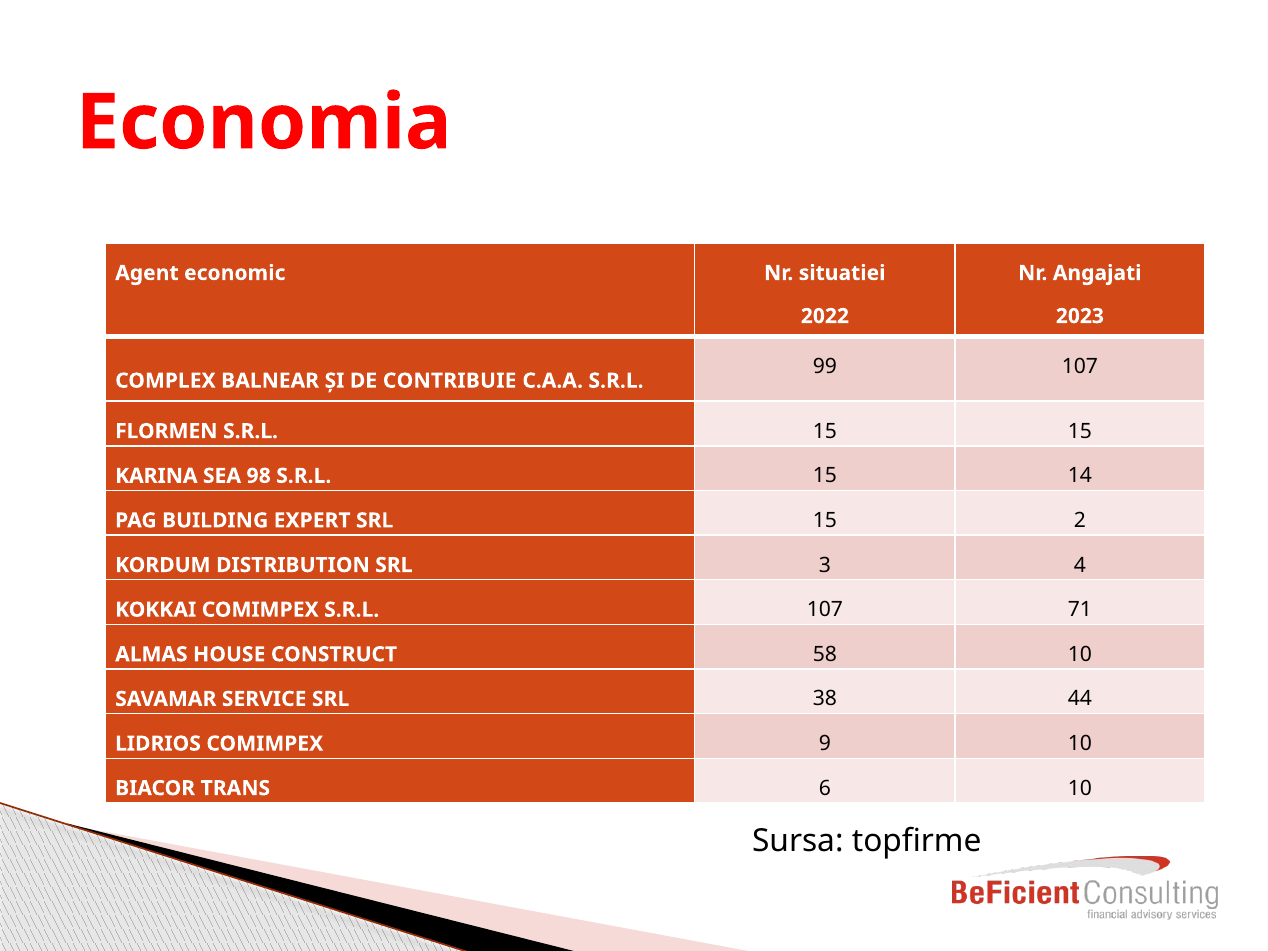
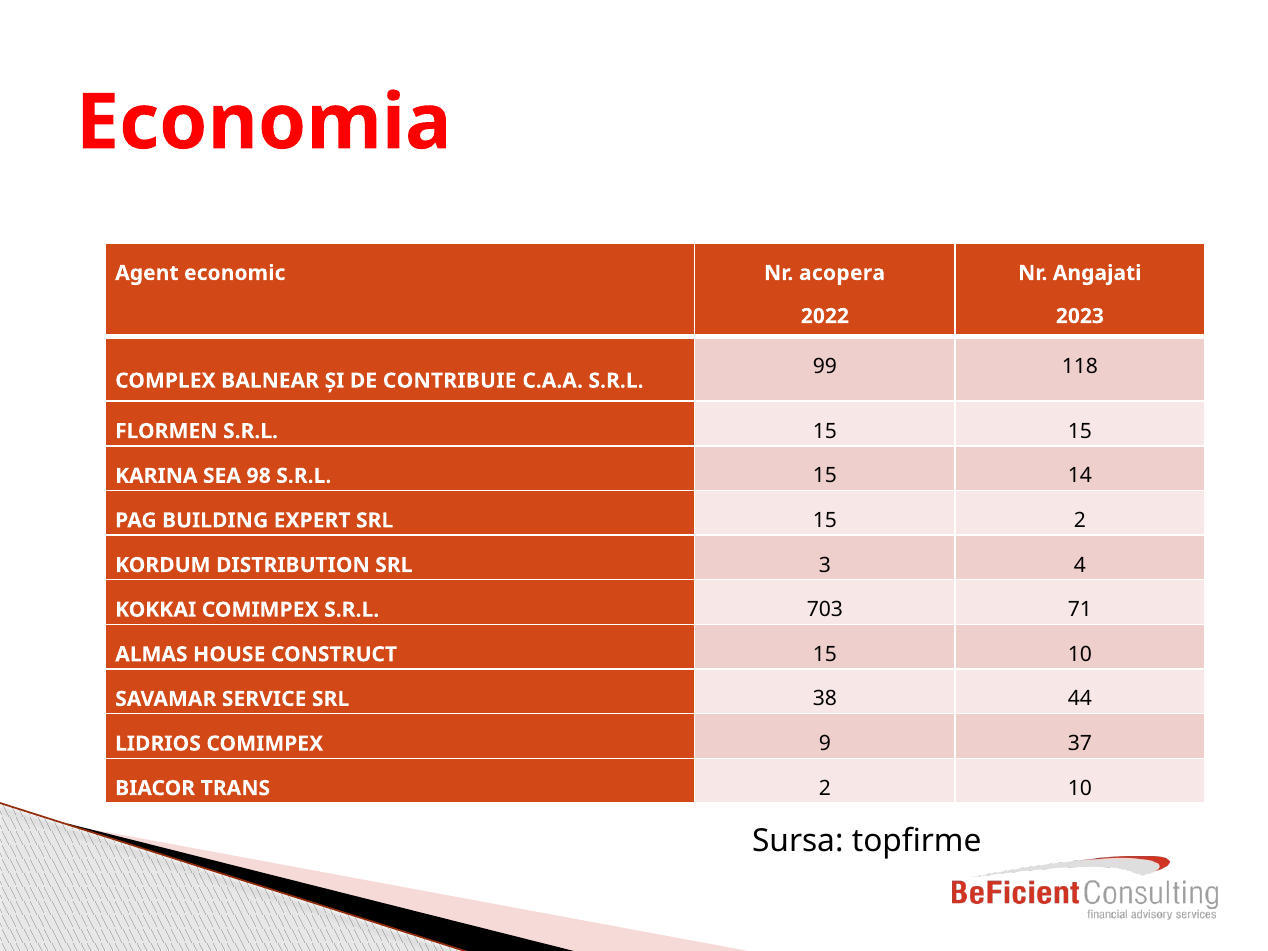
situatiei: situatiei -> acopera
99 107: 107 -> 118
107 at (825, 610): 107 -> 703
58 at (825, 654): 58 -> 15
9 10: 10 -> 37
TRANS 6: 6 -> 2
